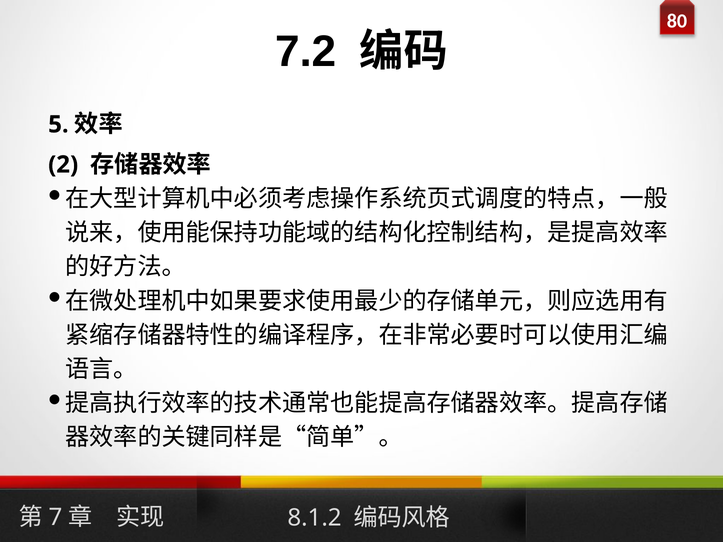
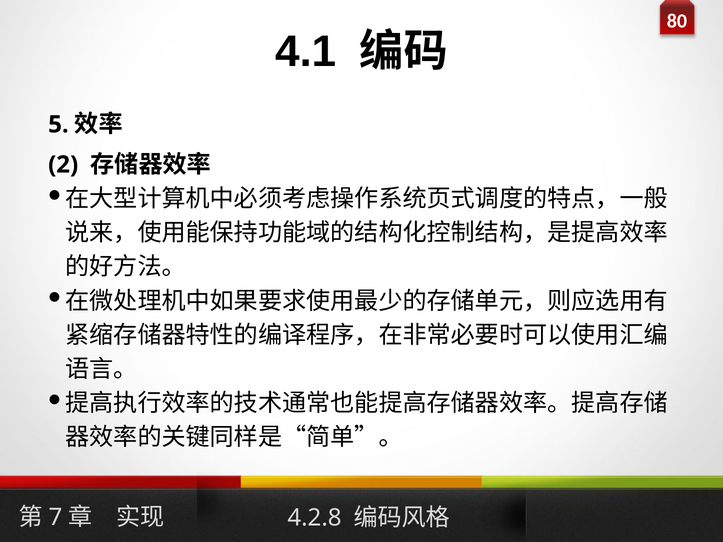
7.2: 7.2 -> 4.1
8.1.2: 8.1.2 -> 4.2.8
